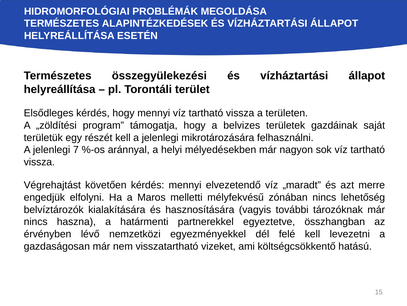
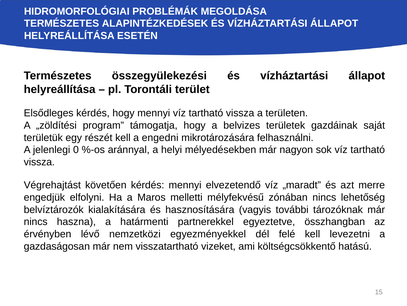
kell a jelenlegi: jelenlegi -> engedni
7: 7 -> 0
